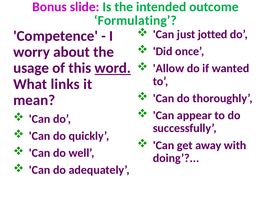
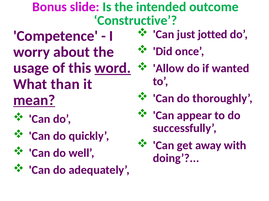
Formulating: Formulating -> Constructive
links: links -> than
mean underline: none -> present
